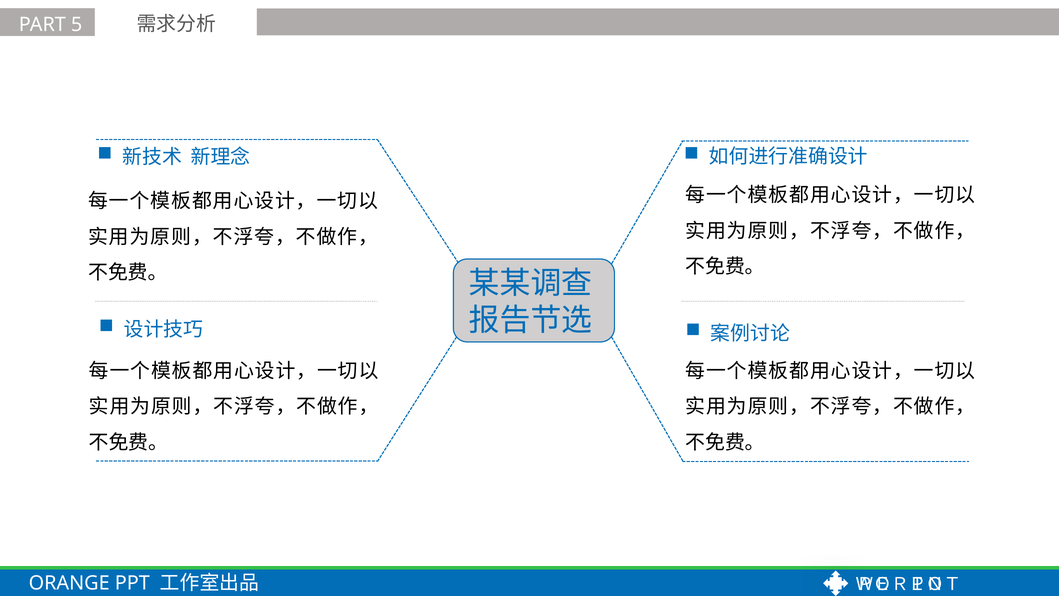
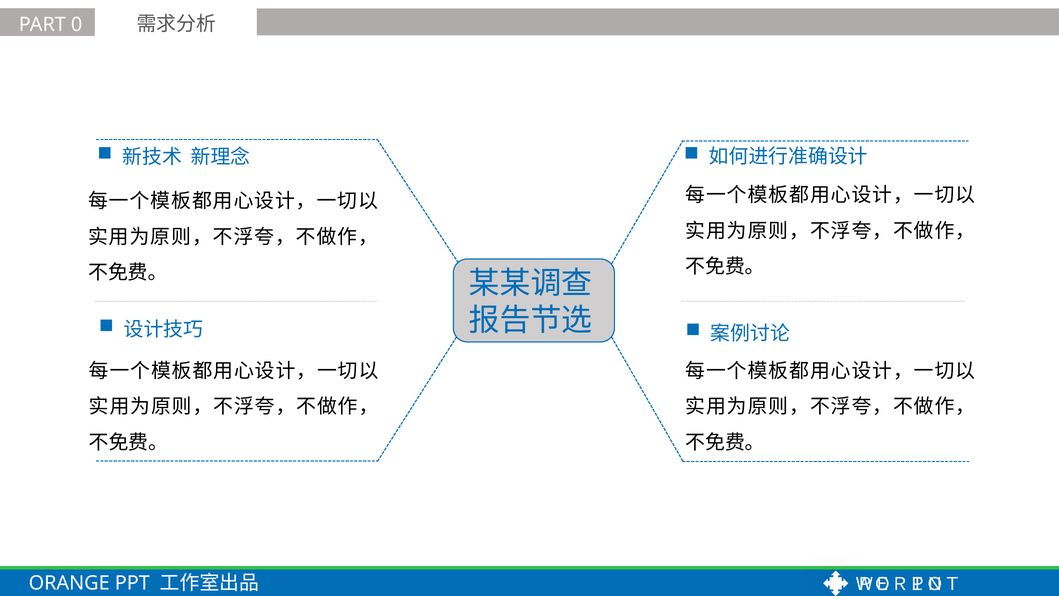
5: 5 -> 0
